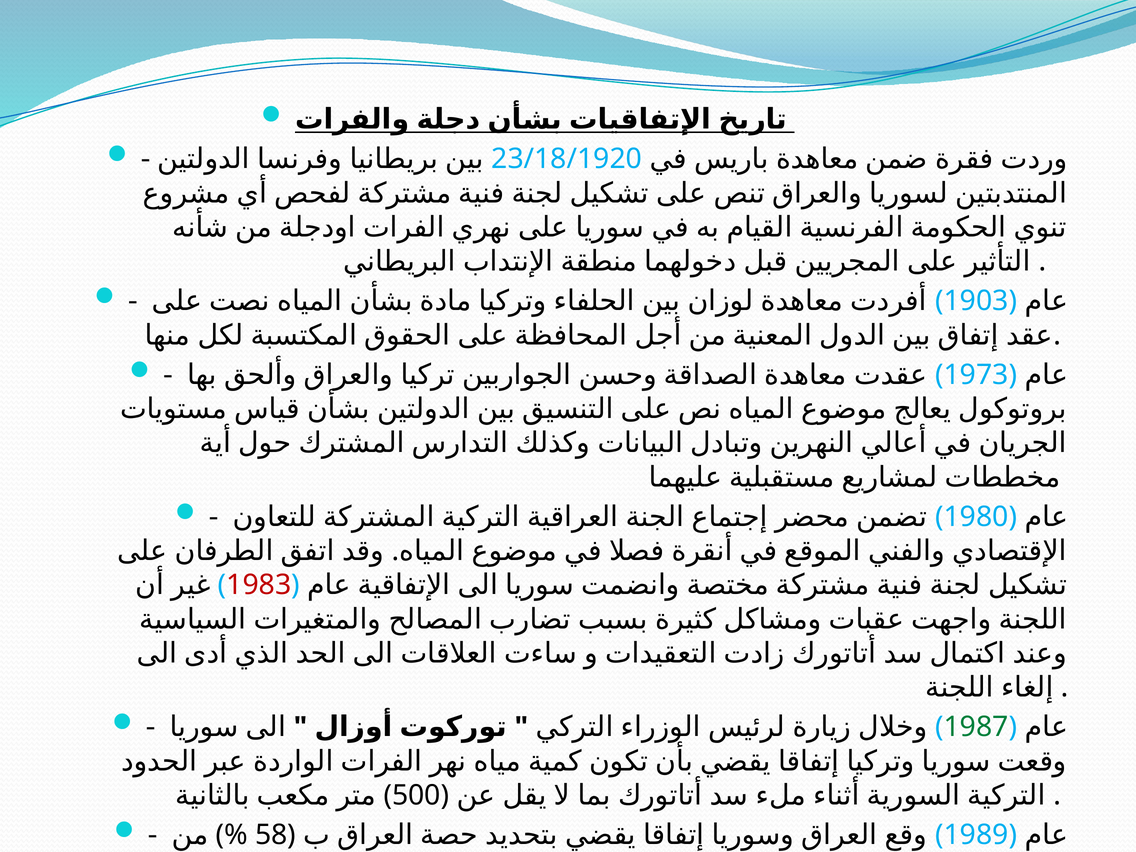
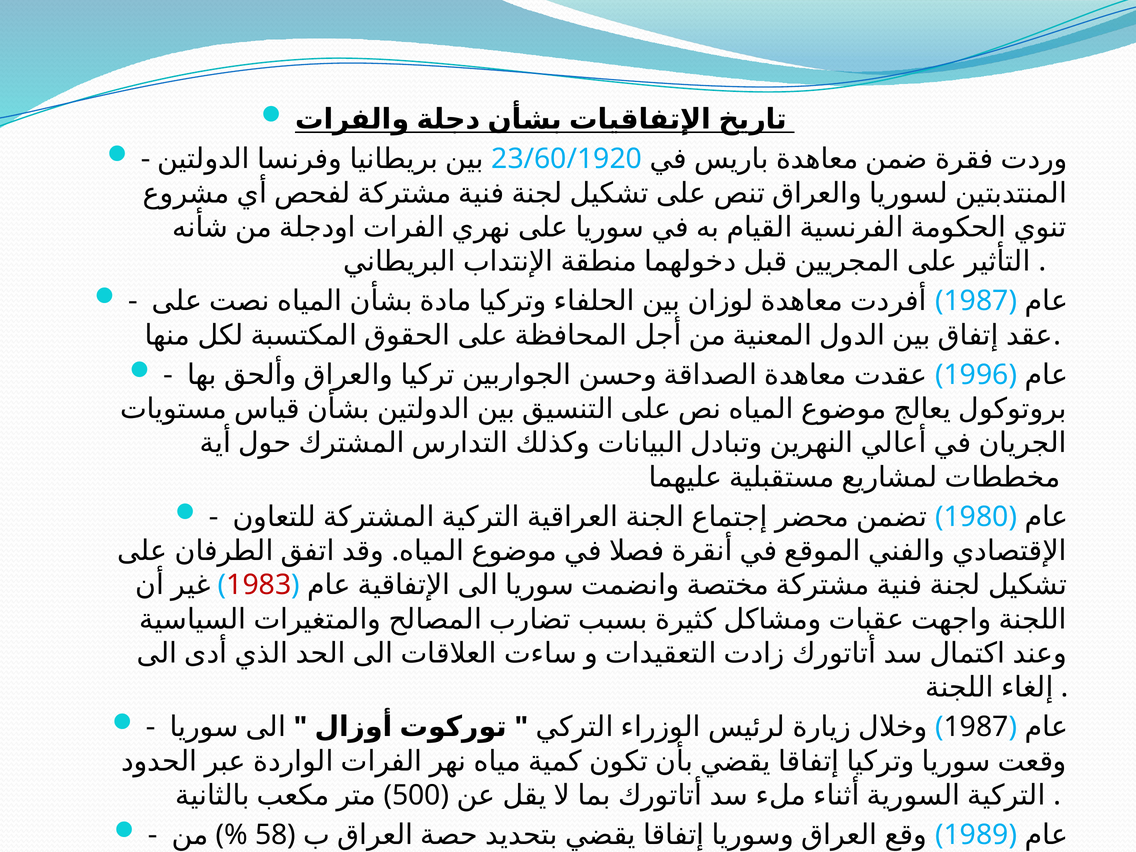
23/18/1920: 23/18/1920 -> 23/60/1920
1903 at (976, 301): 1903 -> 1987
1973: 1973 -> 1996
1987 at (976, 727) colour: green -> black
